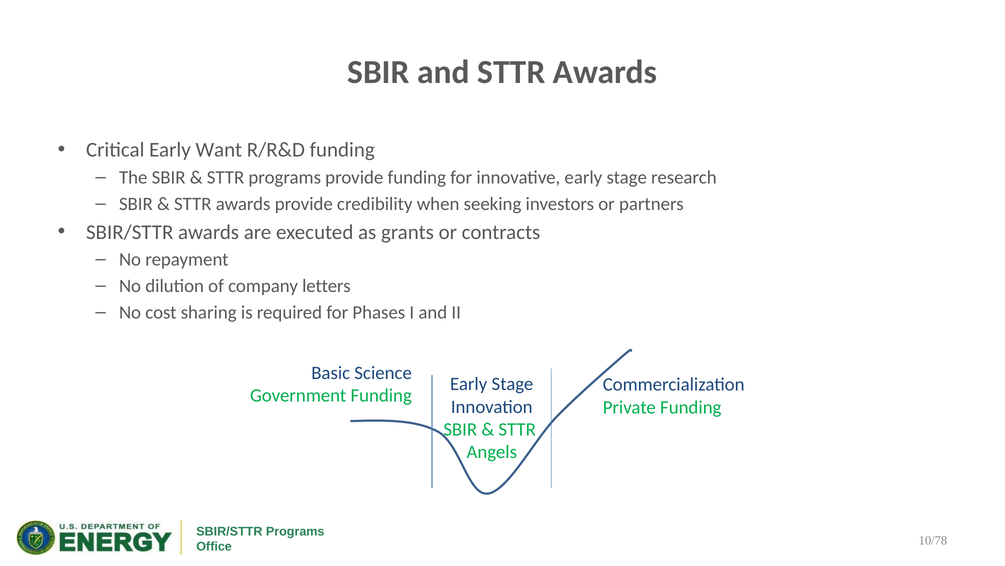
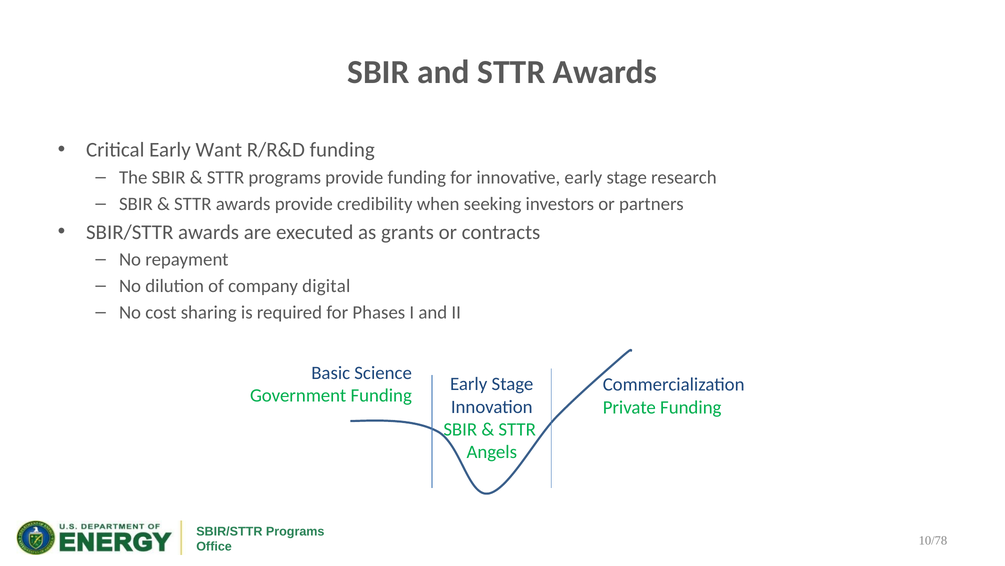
letters: letters -> digital
